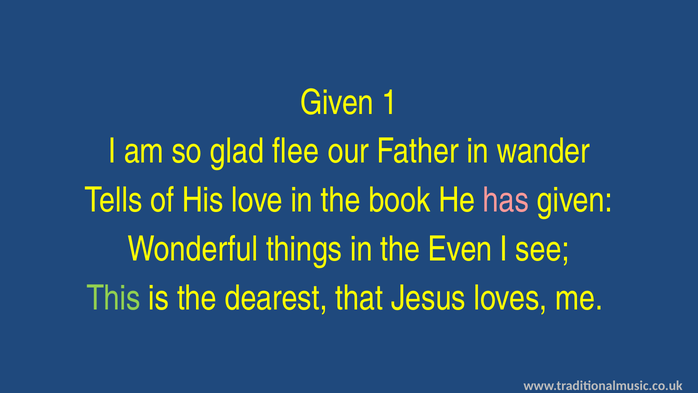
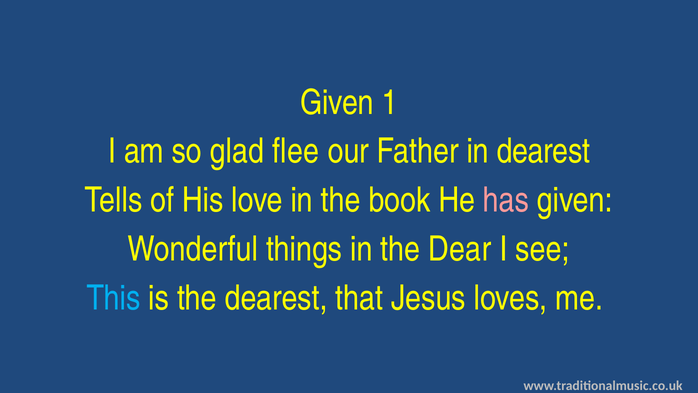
in wander: wander -> dearest
Even: Even -> Dear
This colour: light green -> light blue
